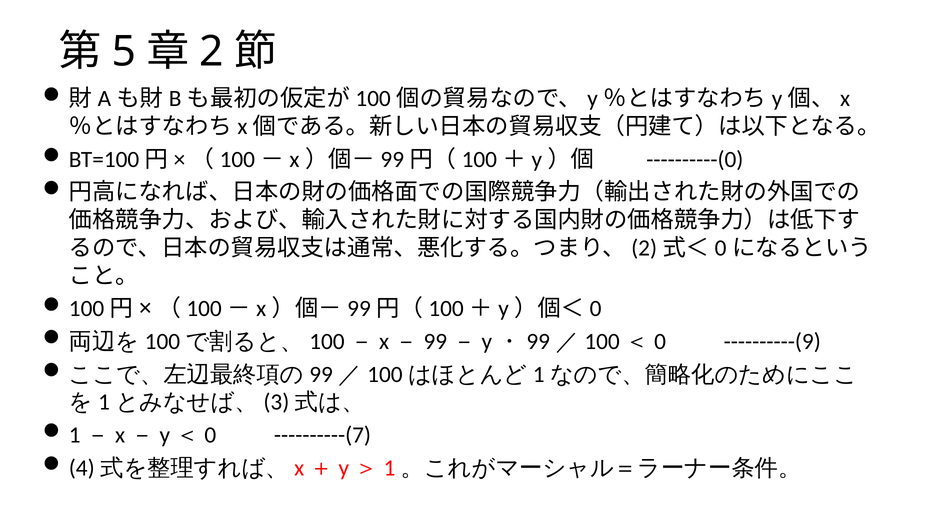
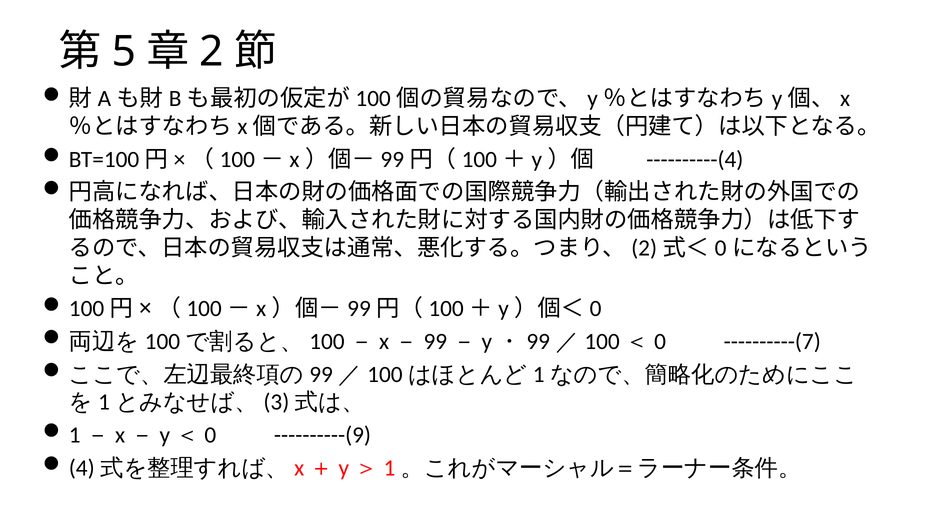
----------(0: ----------(0 -> ----------(4
----------(9: ----------(9 -> ----------(7
----------(7: ----------(7 -> ----------(9
